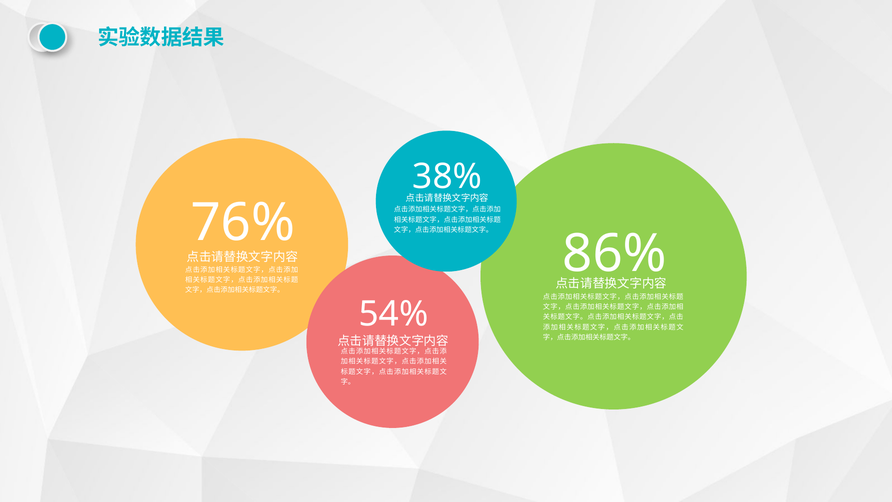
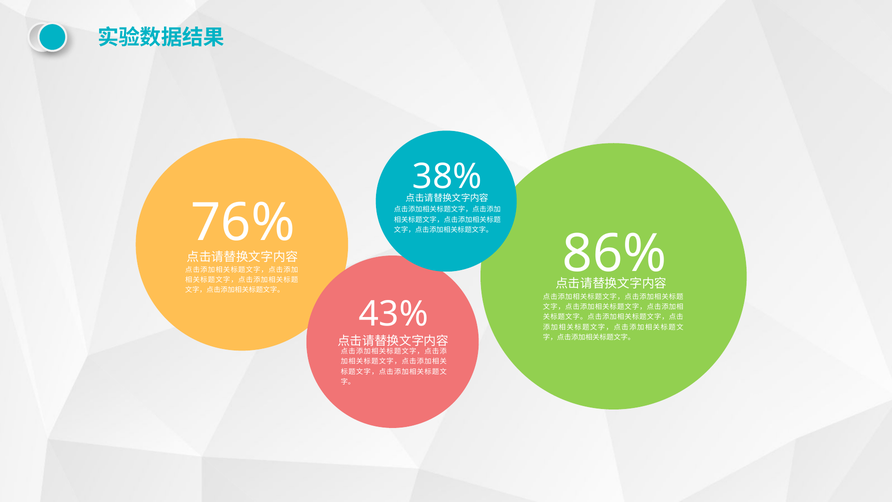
54%: 54% -> 43%
